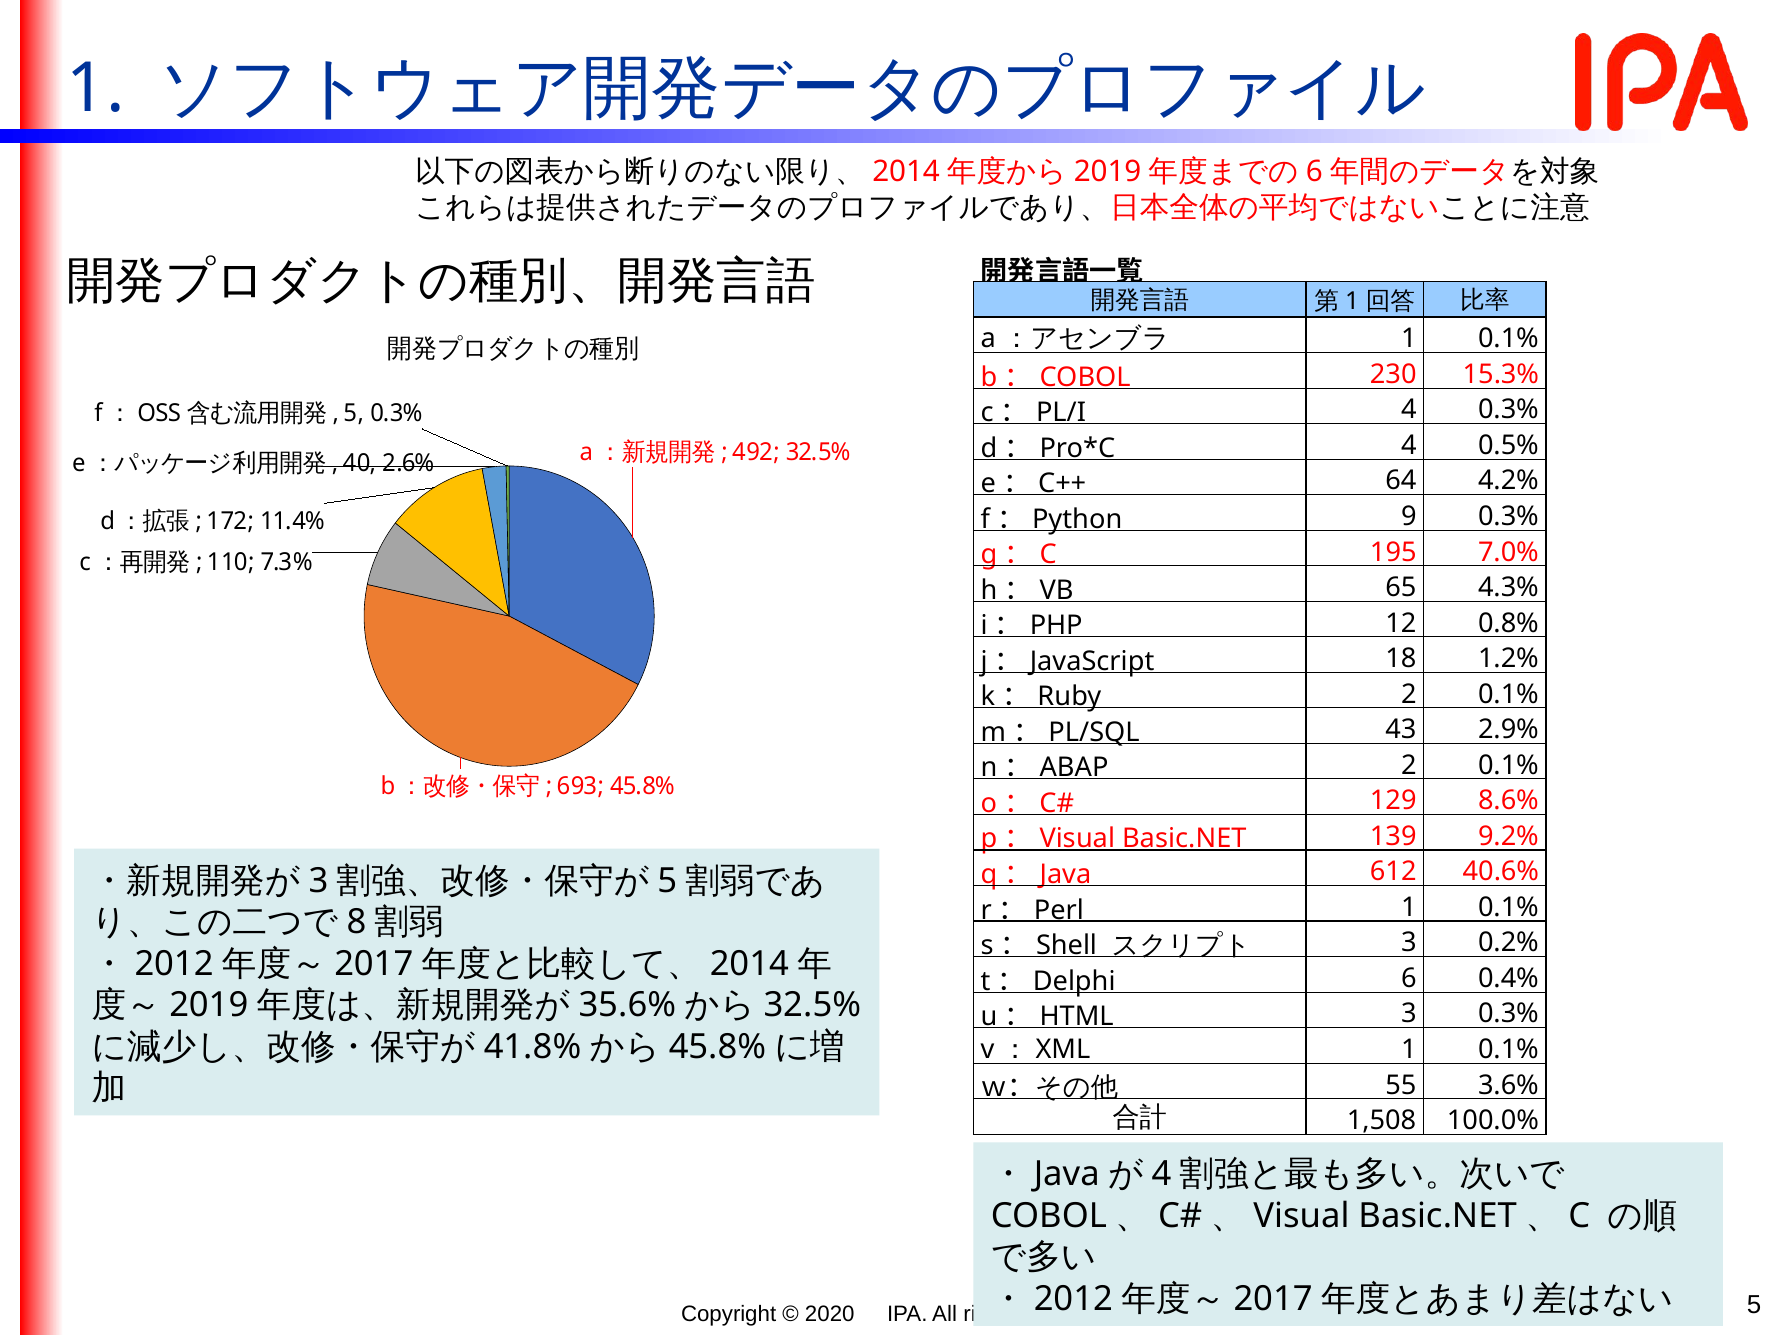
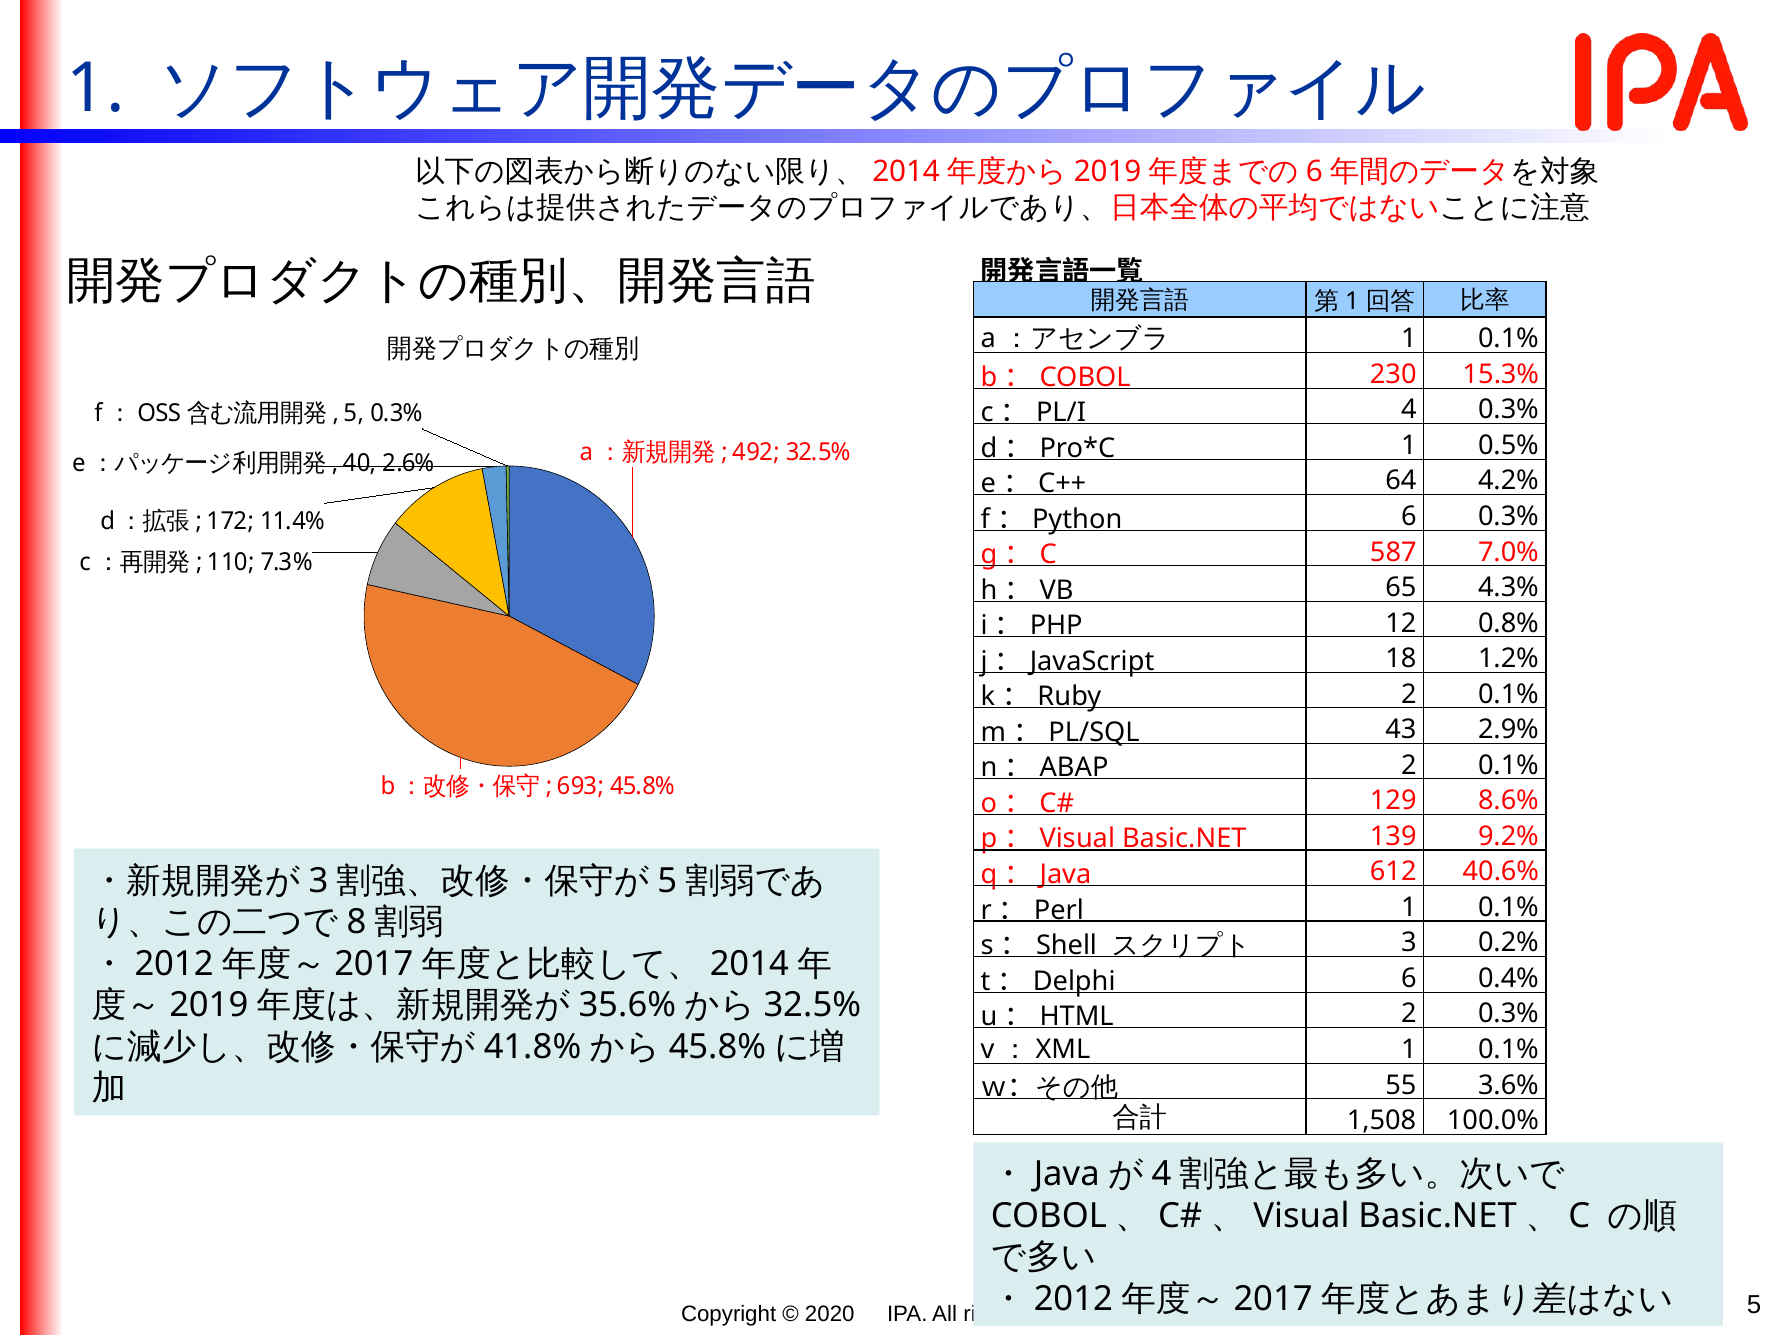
4 at (1409, 445): 4 -> 1
9 at (1409, 516): 9 -> 6
195: 195 -> 587
3 at (1409, 1013): 3 -> 2
